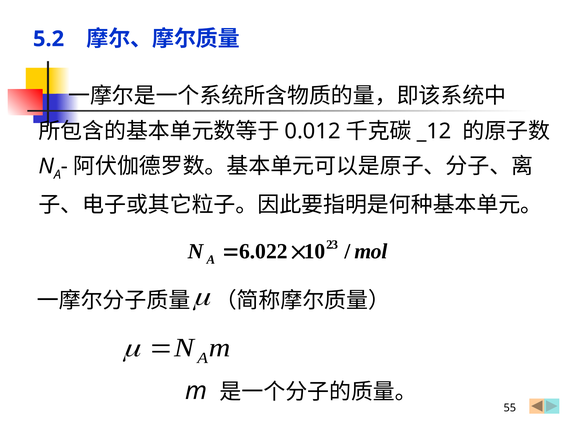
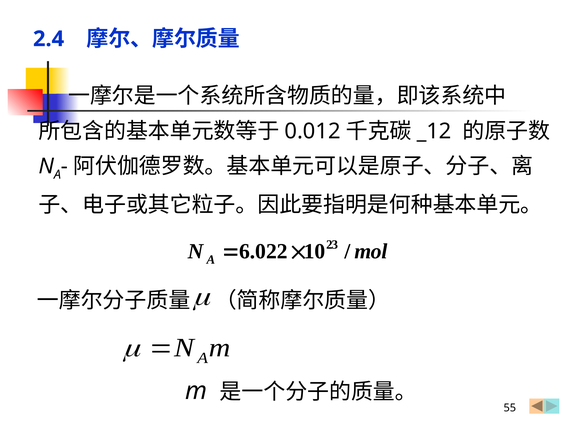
5.2: 5.2 -> 2.4
